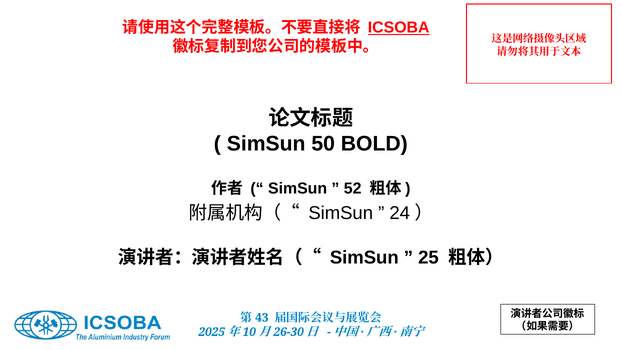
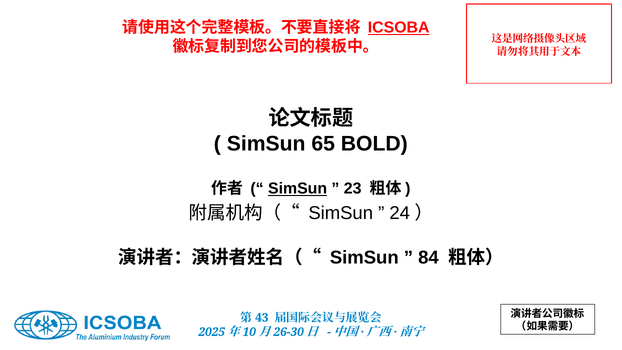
50: 50 -> 65
SimSun at (298, 189) underline: none -> present
52: 52 -> 23
25: 25 -> 84
